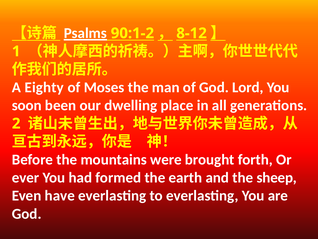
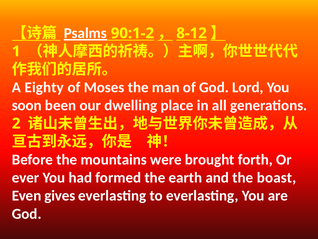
sheep: sheep -> boast
have: have -> gives
